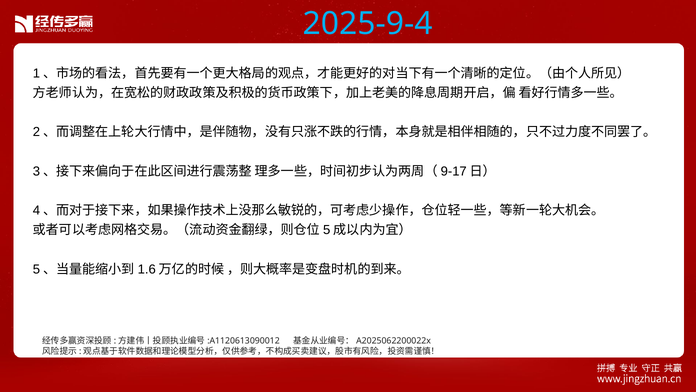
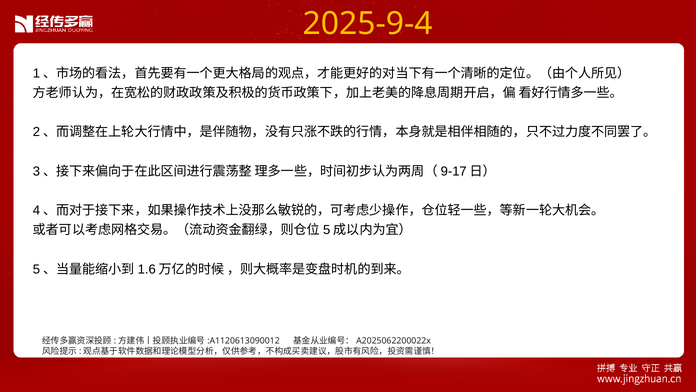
2025-9-4 colour: light blue -> yellow
